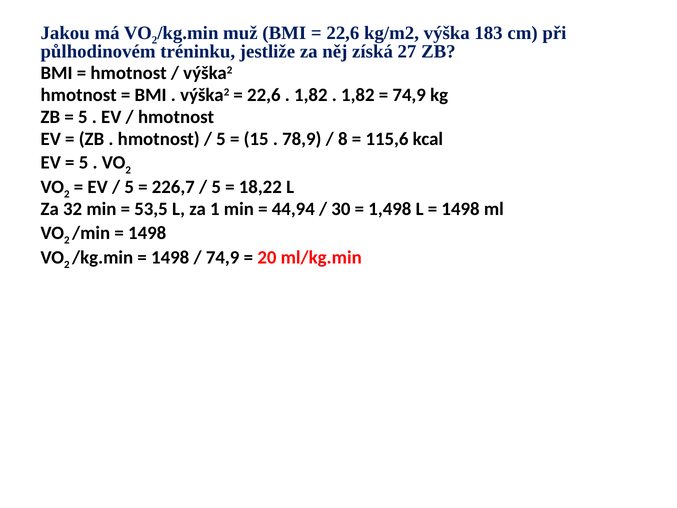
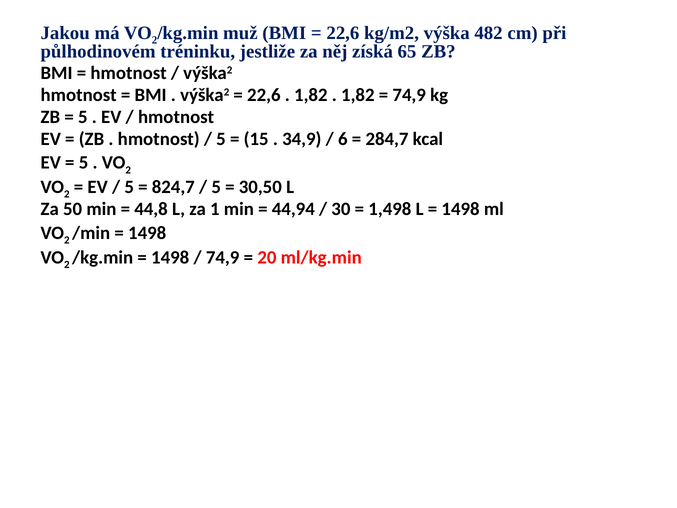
183: 183 -> 482
27: 27 -> 65
78,9: 78,9 -> 34,9
8: 8 -> 6
115,6: 115,6 -> 284,7
226,7: 226,7 -> 824,7
18,22: 18,22 -> 30,50
32: 32 -> 50
53,5: 53,5 -> 44,8
